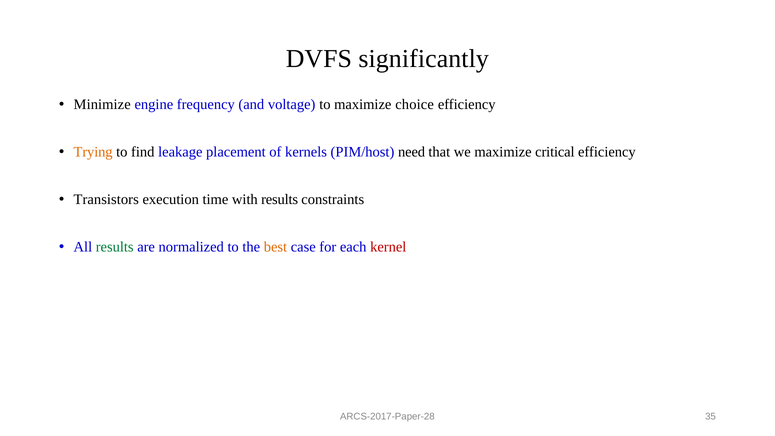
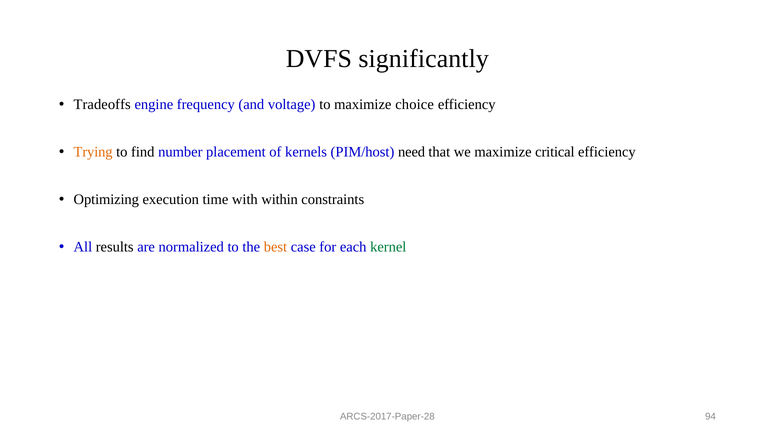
Minimize: Minimize -> Tradeoffs
leakage: leakage -> number
Transistors: Transistors -> Optimizing
with results: results -> within
results at (115, 247) colour: green -> black
kernel colour: red -> green
35: 35 -> 94
